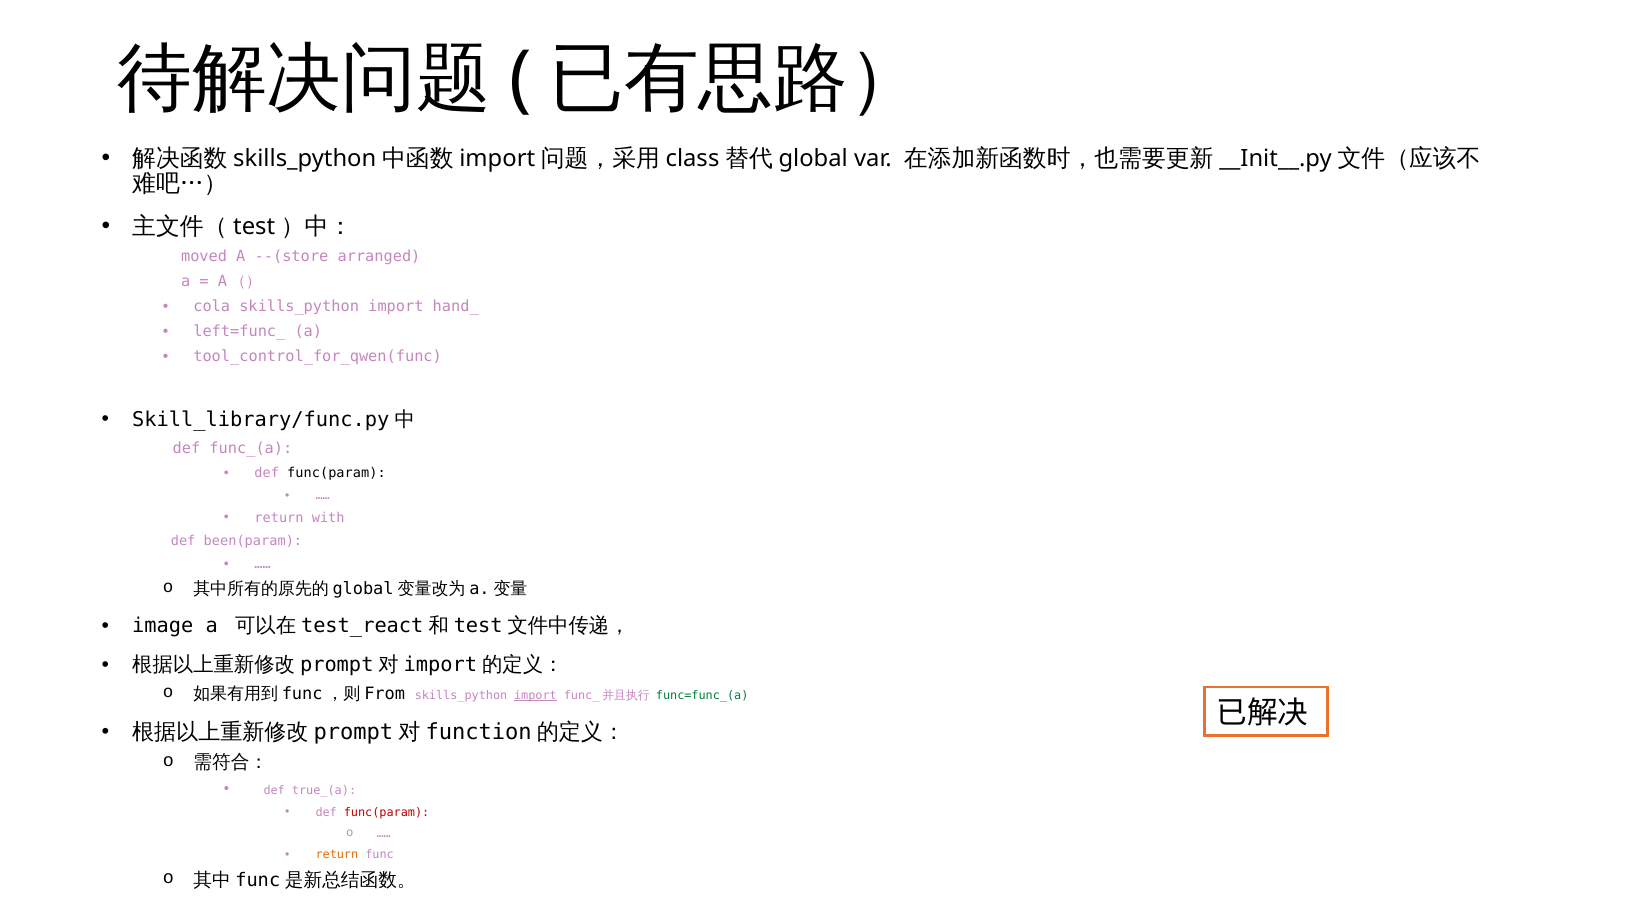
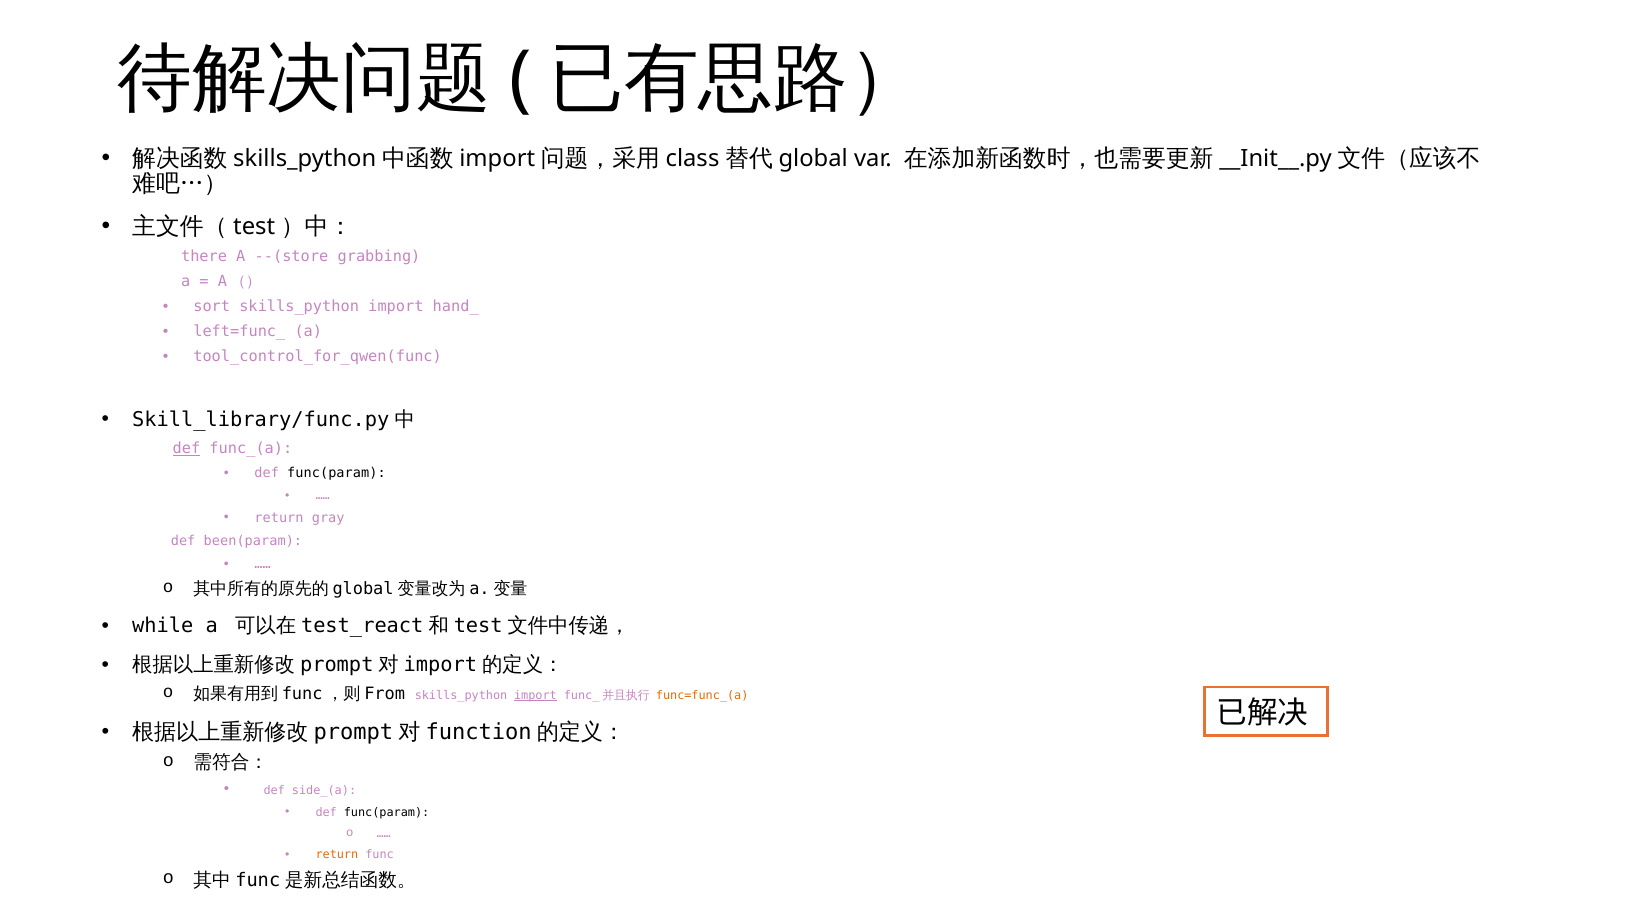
moved: moved -> there
arranged: arranged -> grabbing
cola: cola -> sort
def at (187, 449) underline: none -> present
with: with -> gray
image: image -> while
func=func_(a colour: green -> orange
true_(a: true_(a -> side_(a
func(param at (387, 812) colour: red -> black
